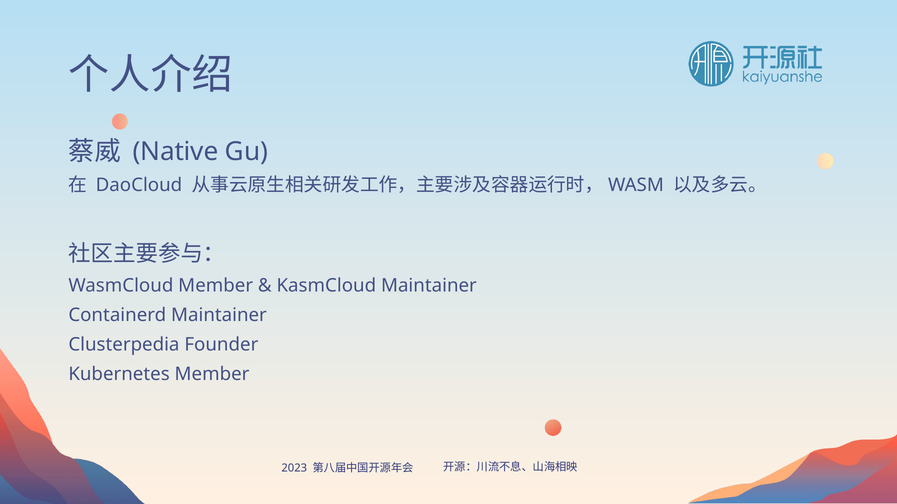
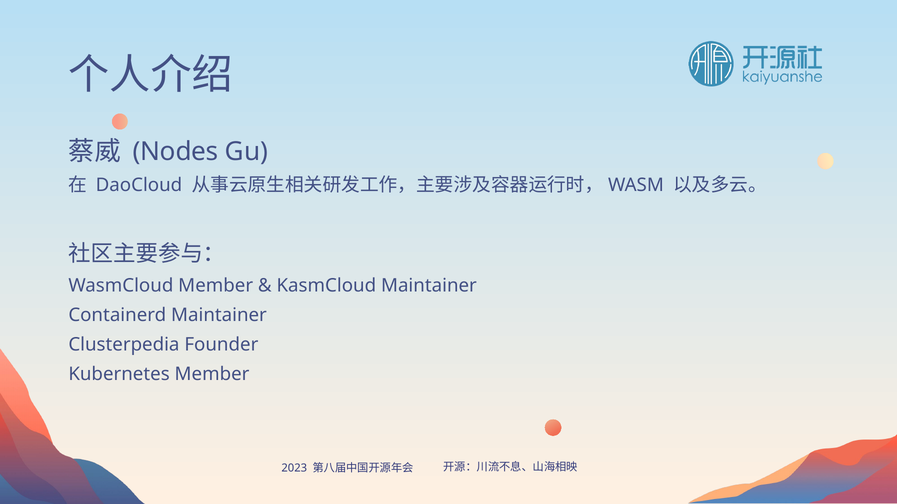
Native: Native -> Nodes
